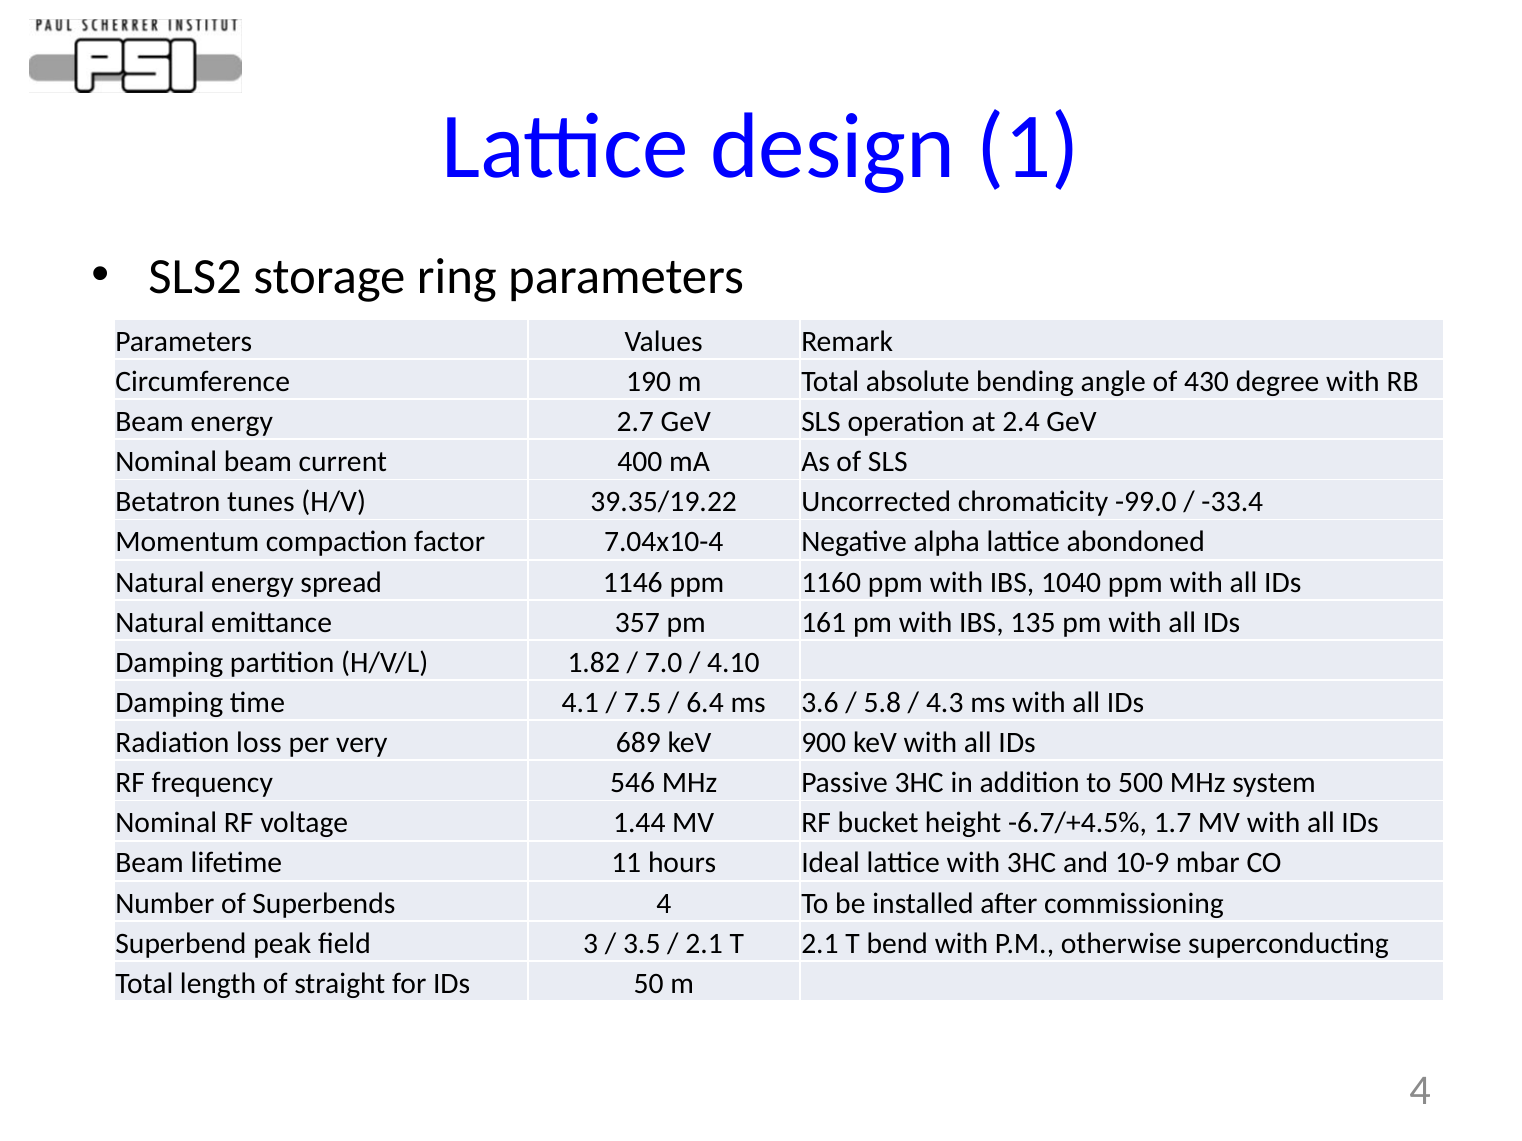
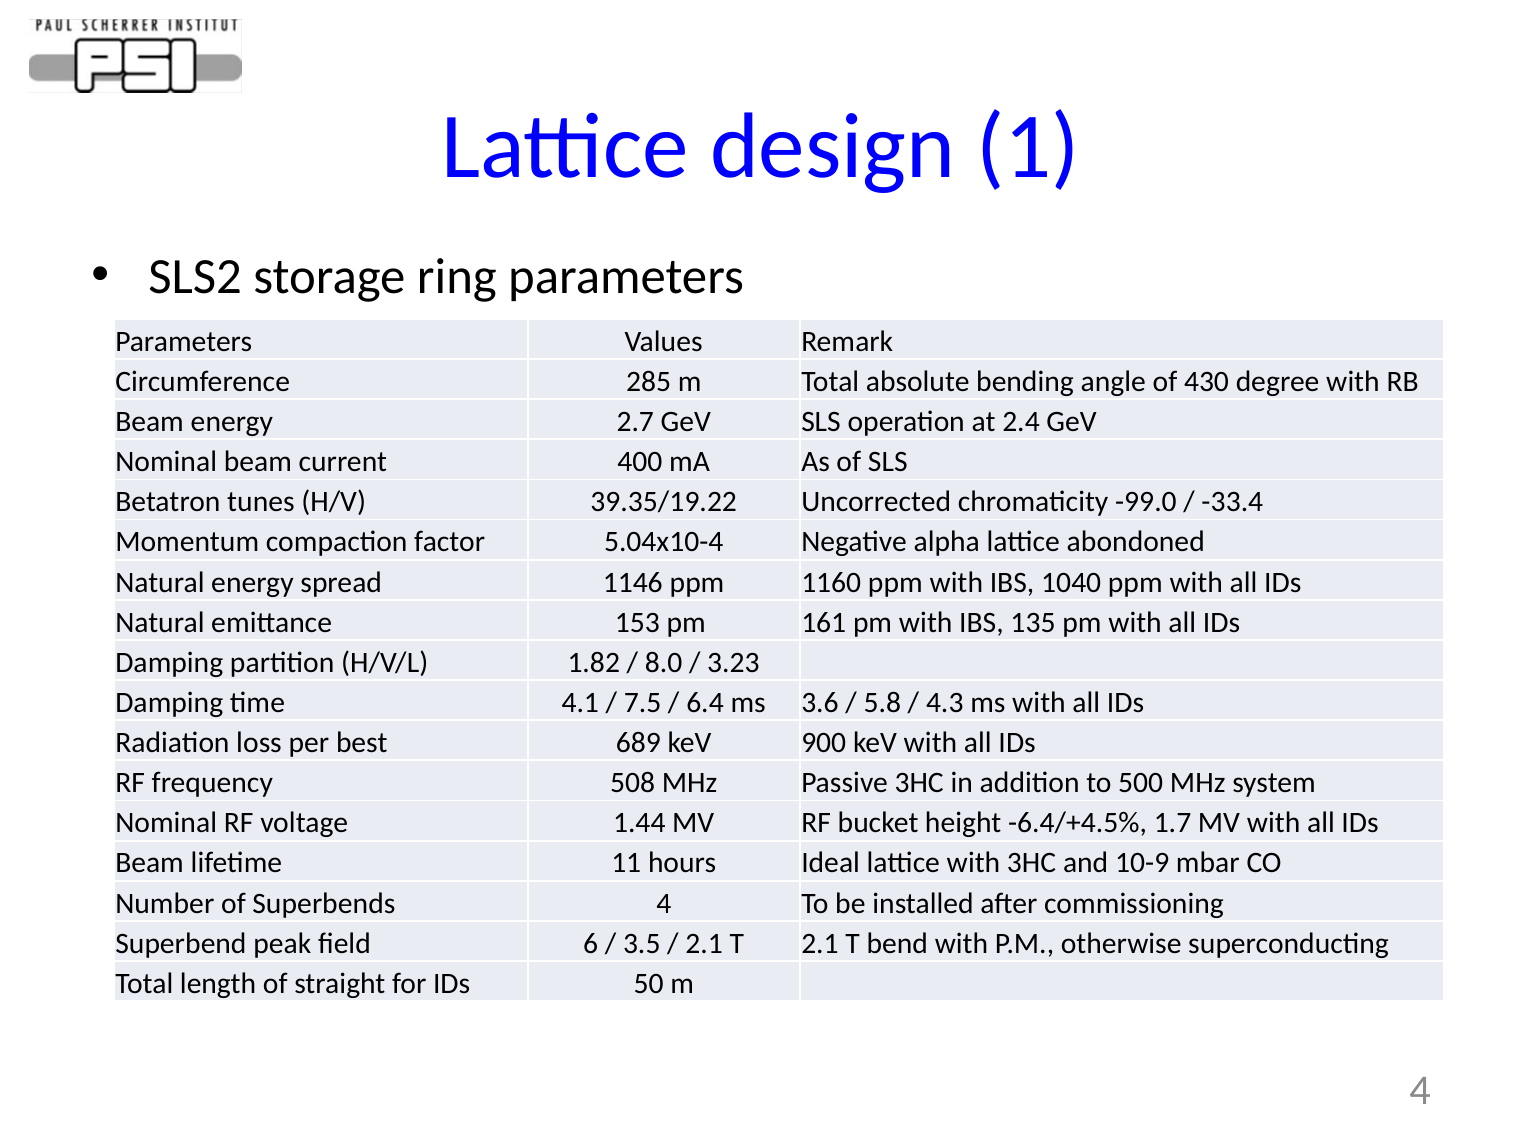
190: 190 -> 285
7.04x10-4: 7.04x10-4 -> 5.04x10-4
357: 357 -> 153
7.0: 7.0 -> 8.0
4.10: 4.10 -> 3.23
very: very -> best
546: 546 -> 508
-6.7/+4.5%: -6.7/+4.5% -> -6.4/+4.5%
3: 3 -> 6
